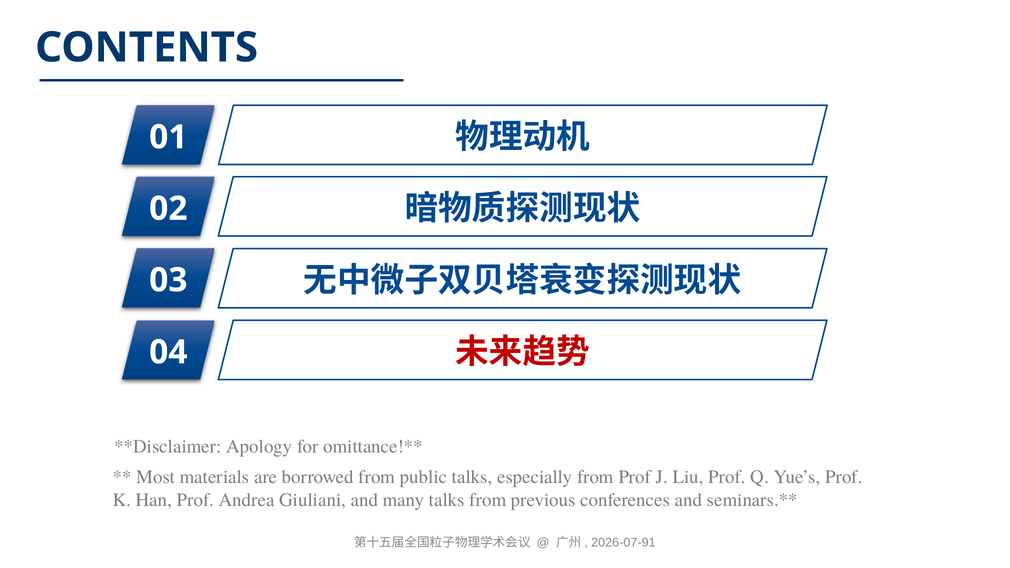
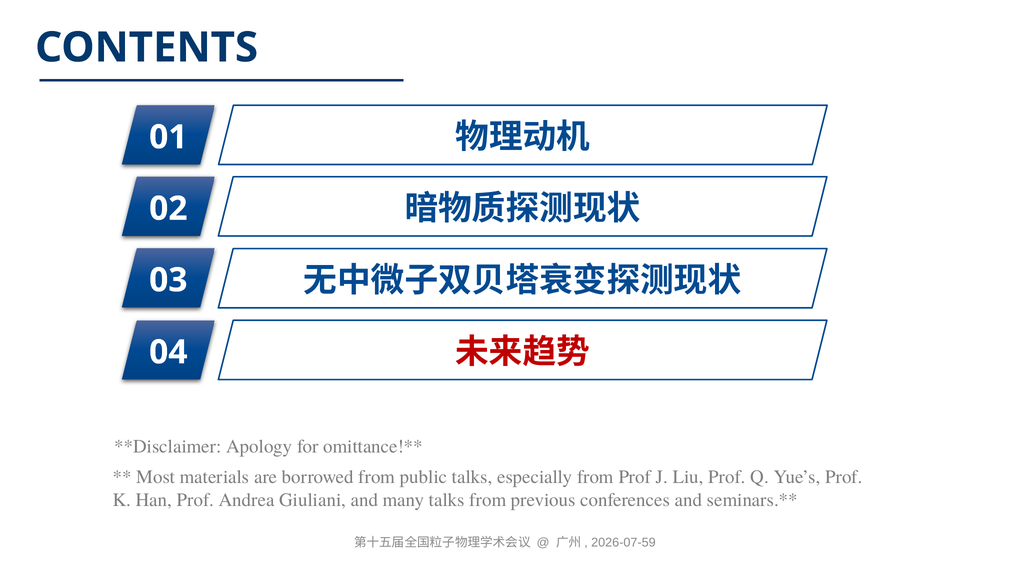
2026-07-91: 2026-07-91 -> 2026-07-59
